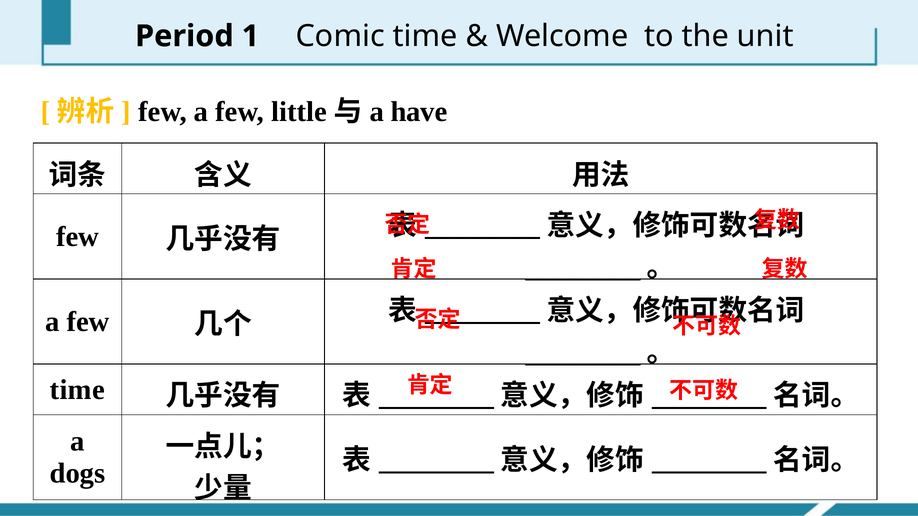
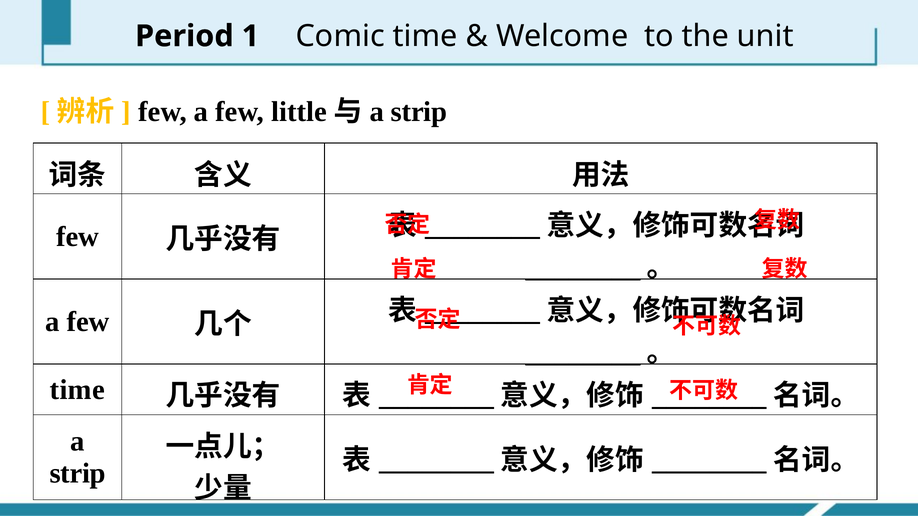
have at (419, 112): have -> strip
dogs at (77, 474): dogs -> strip
